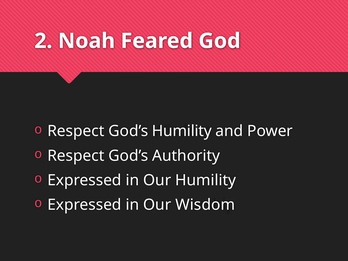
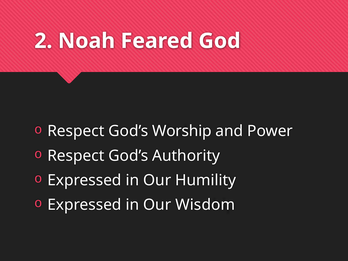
God’s Humility: Humility -> Worship
